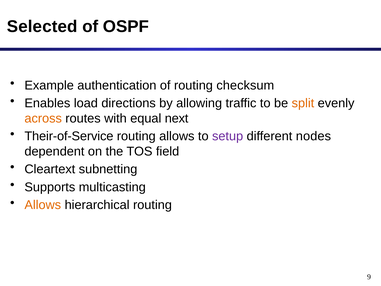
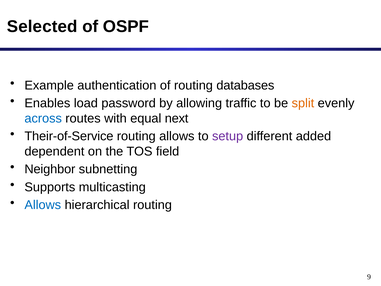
checksum: checksum -> databases
directions: directions -> password
across colour: orange -> blue
nodes: nodes -> added
Cleartext: Cleartext -> Neighbor
Allows at (43, 205) colour: orange -> blue
